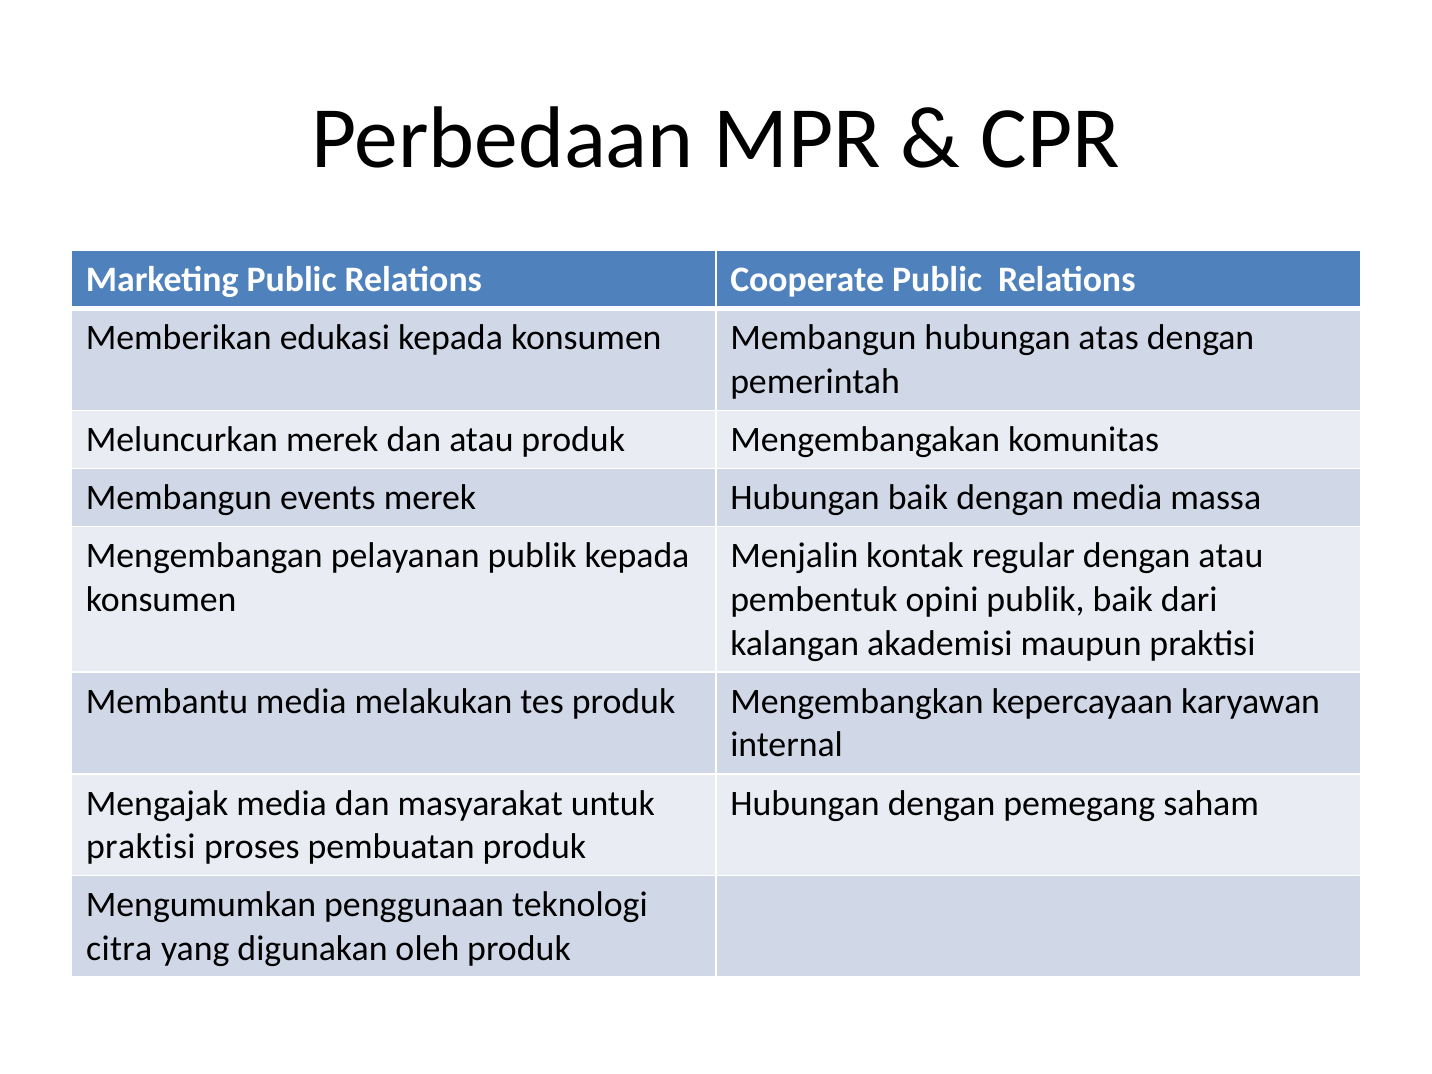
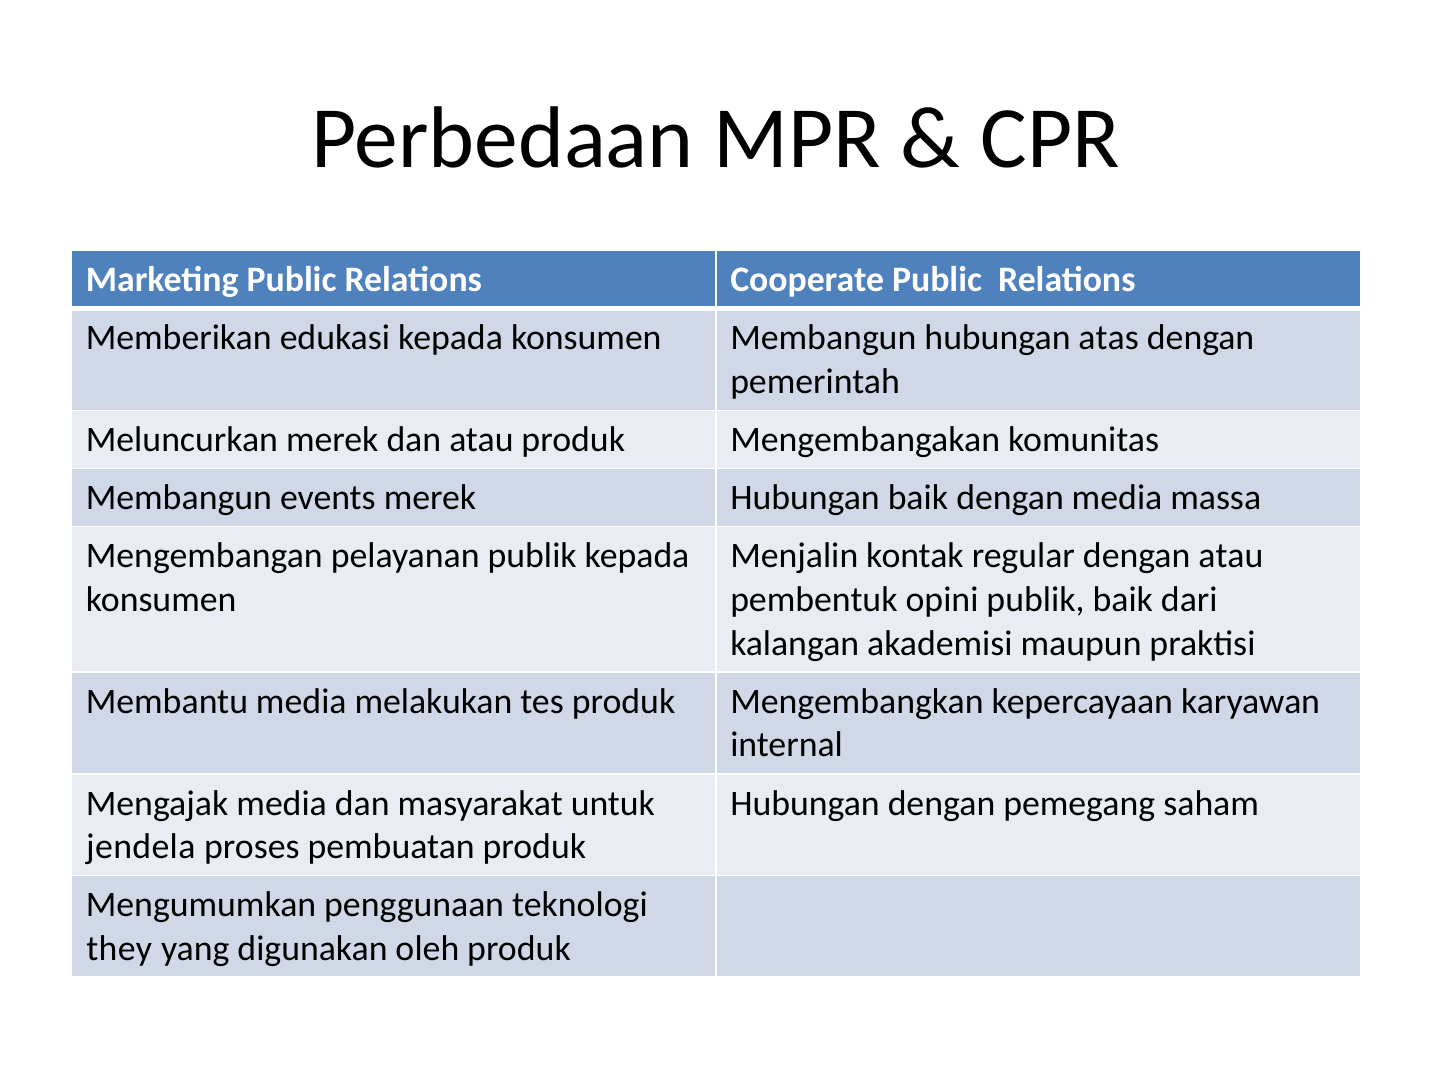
praktisi at (141, 847): praktisi -> jendela
citra: citra -> they
